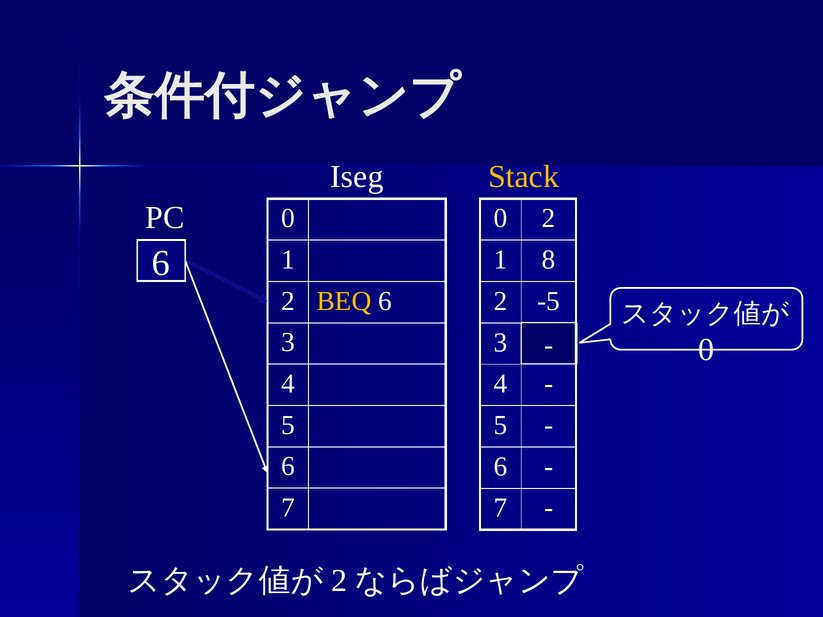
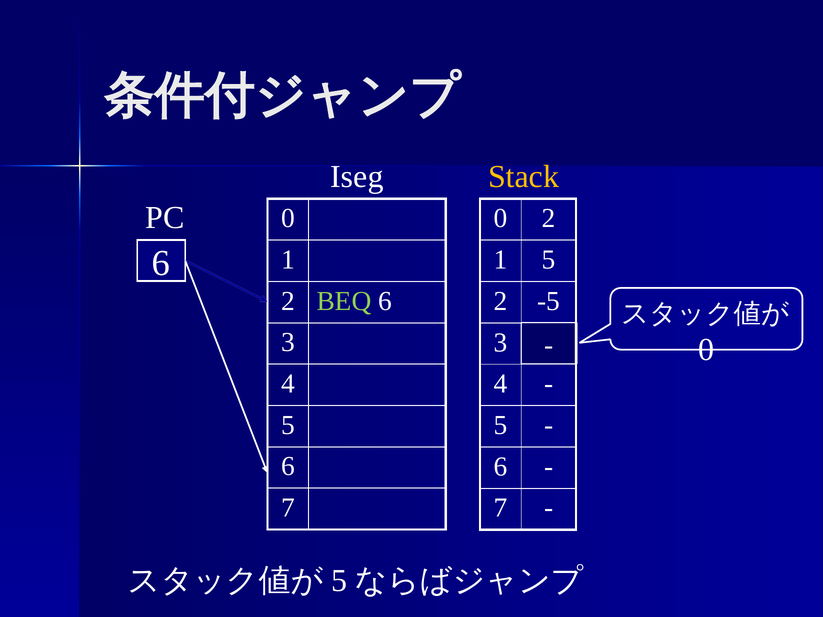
1 8: 8 -> 5
BEQ colour: yellow -> light green
2 at (339, 581): 2 -> 5
